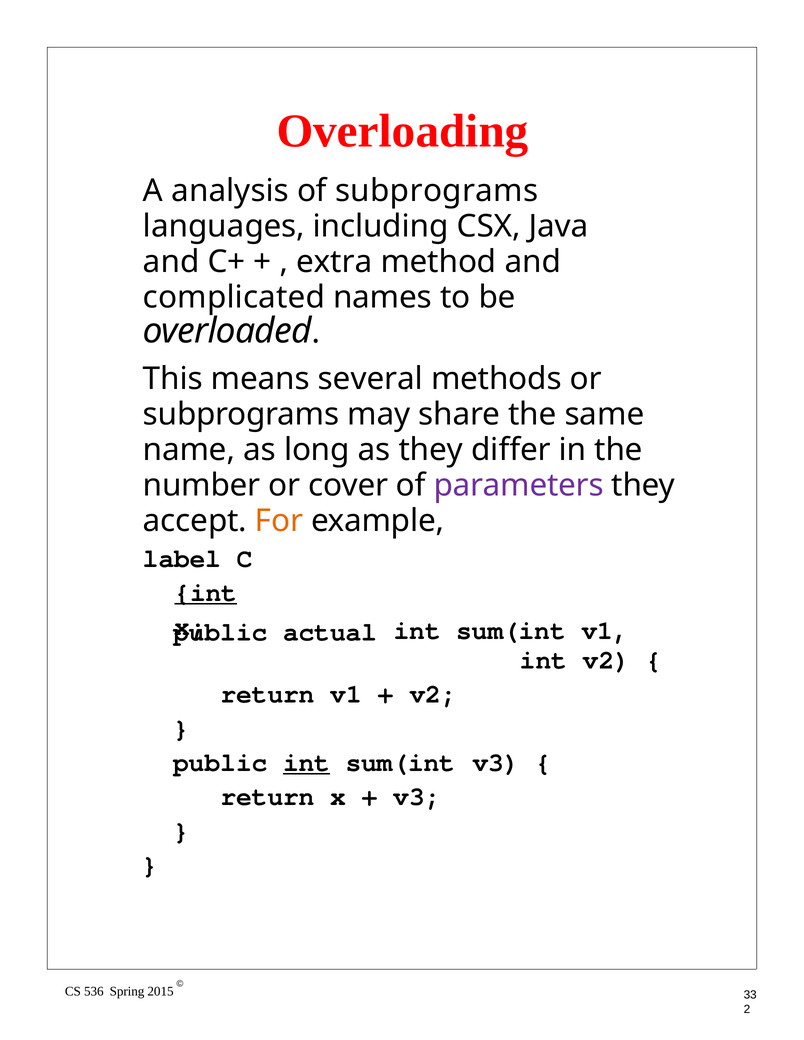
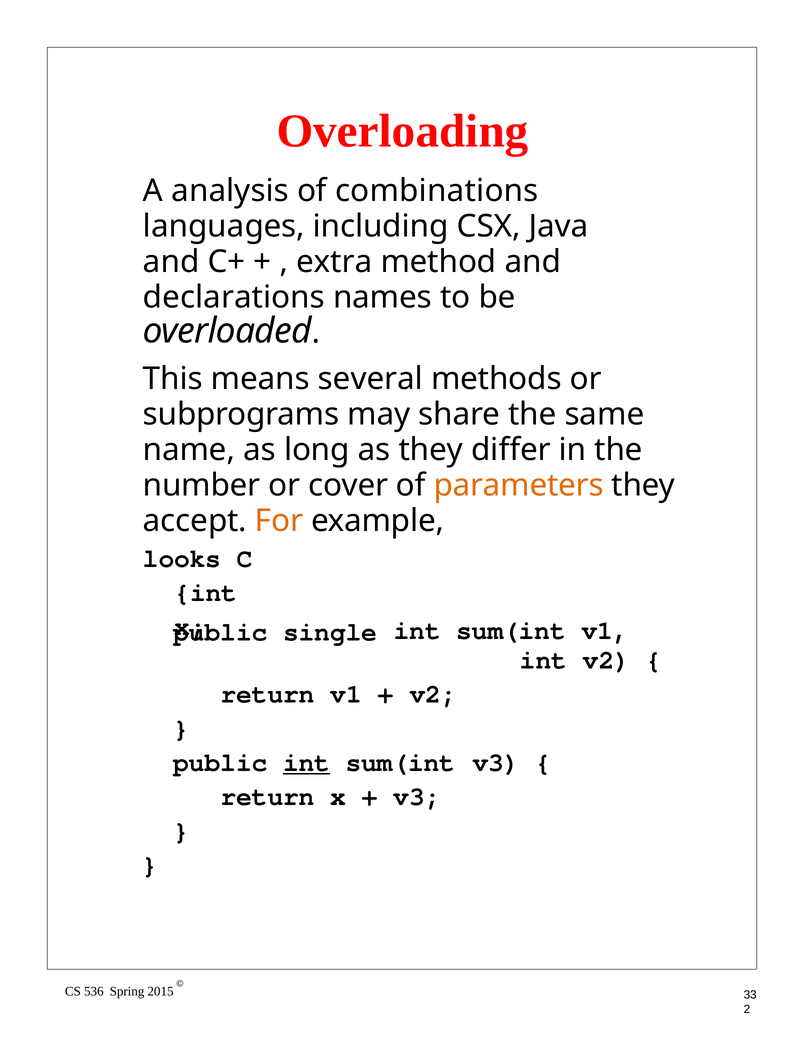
of subprograms: subprograms -> combinations
complicated: complicated -> declarations
parameters colour: purple -> orange
label: label -> looks
int at (206, 593) underline: present -> none
actual: actual -> single
